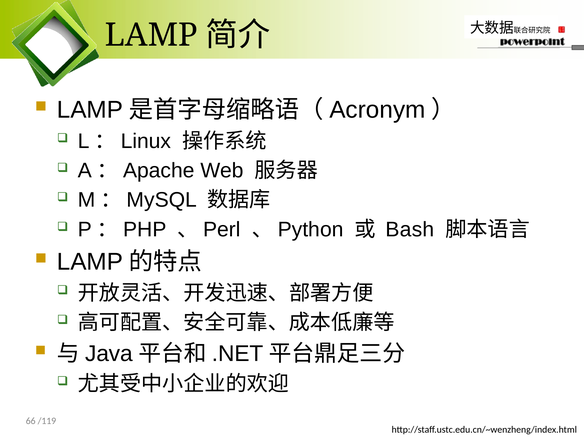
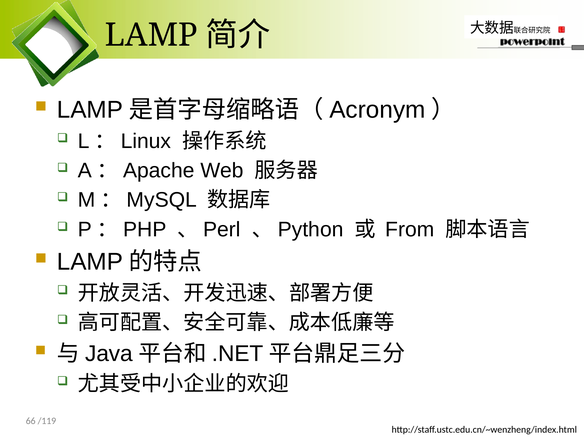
Bash: Bash -> From
